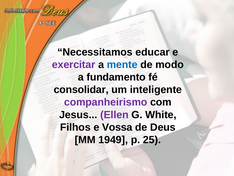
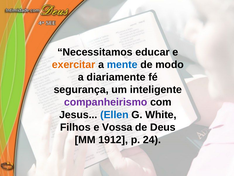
exercitar colour: purple -> orange
fundamento: fundamento -> diariamente
consolidar: consolidar -> segurança
Ellen colour: purple -> blue
1949: 1949 -> 1912
25: 25 -> 24
